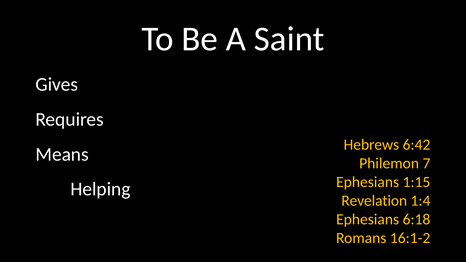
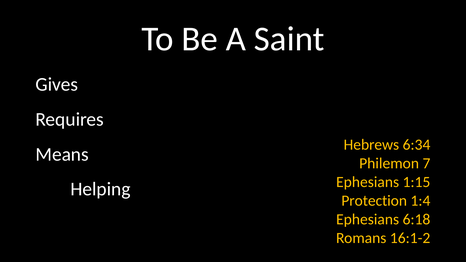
6:42: 6:42 -> 6:34
Revelation: Revelation -> Protection
